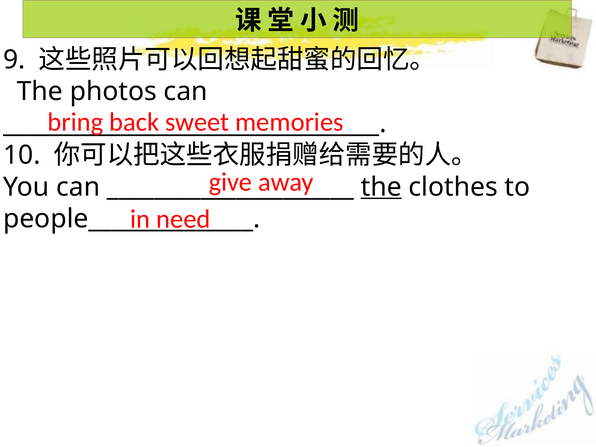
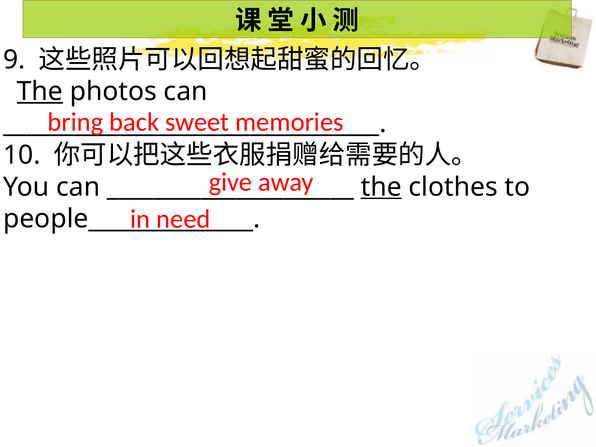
The at (40, 92) underline: none -> present
